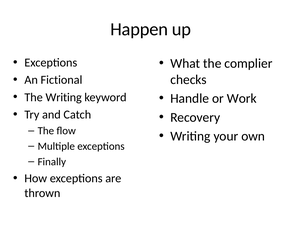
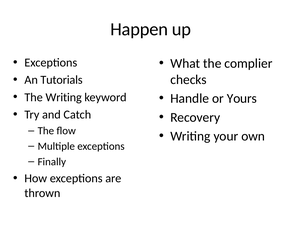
Fictional: Fictional -> Tutorials
Work: Work -> Yours
